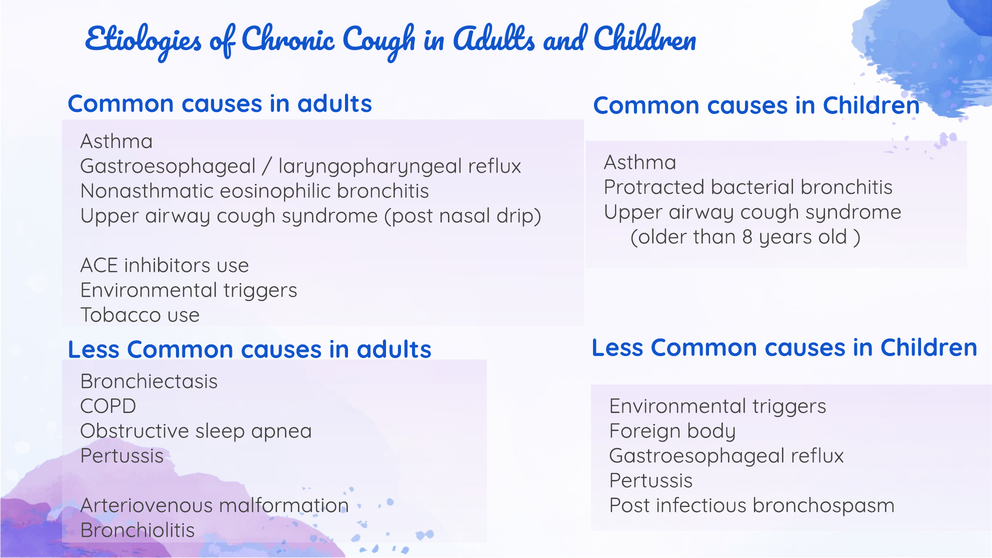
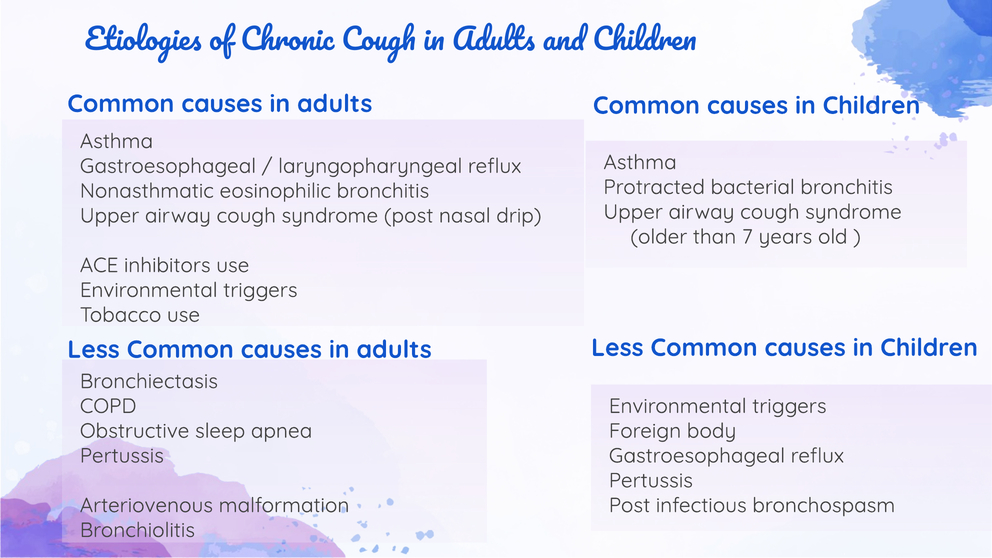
8: 8 -> 7
